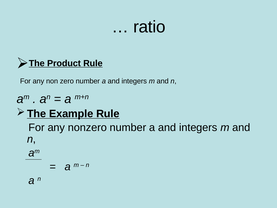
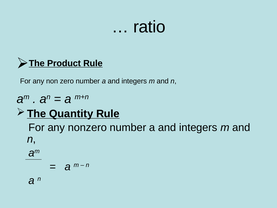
Example: Example -> Quantity
